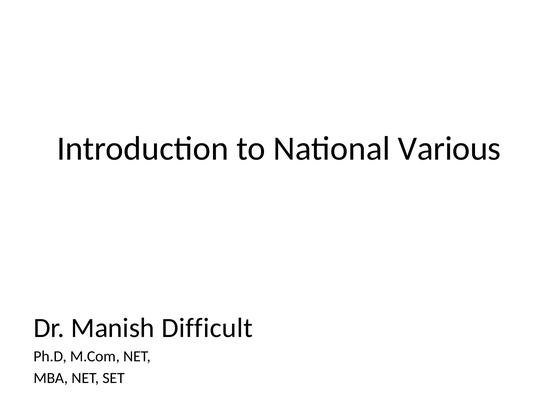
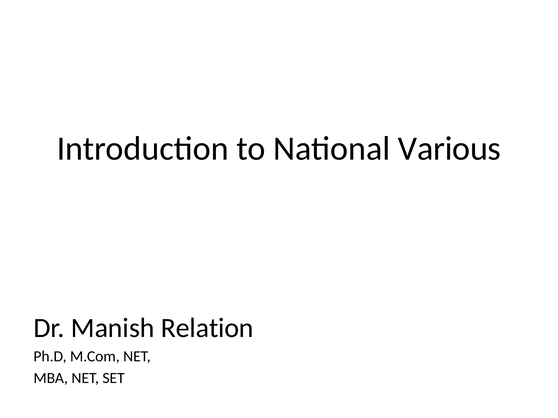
Difficult: Difficult -> Relation
